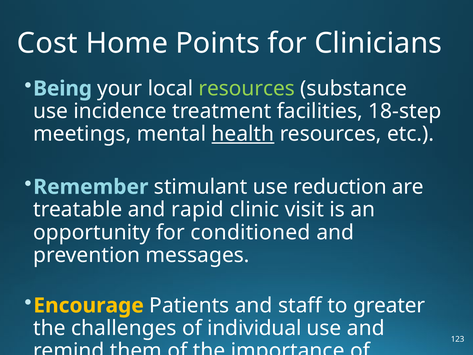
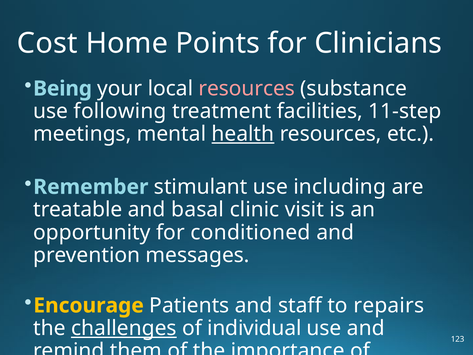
resources at (247, 89) colour: light green -> pink
incidence: incidence -> following
18-step: 18-step -> 11-step
reduction: reduction -> including
rapid: rapid -> basal
greater: greater -> repairs
challenges underline: none -> present
